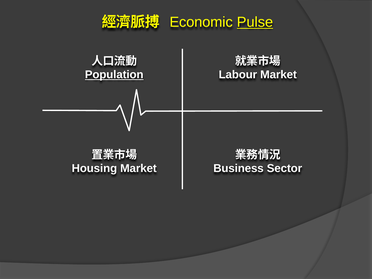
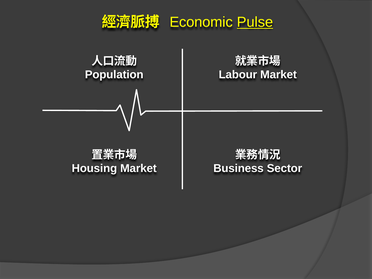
Population underline: present -> none
